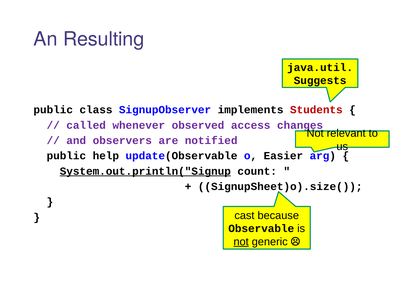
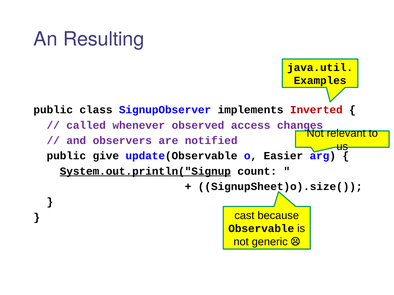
Suggests: Suggests -> Examples
Students: Students -> Inverted
help: help -> give
not at (241, 242) underline: present -> none
